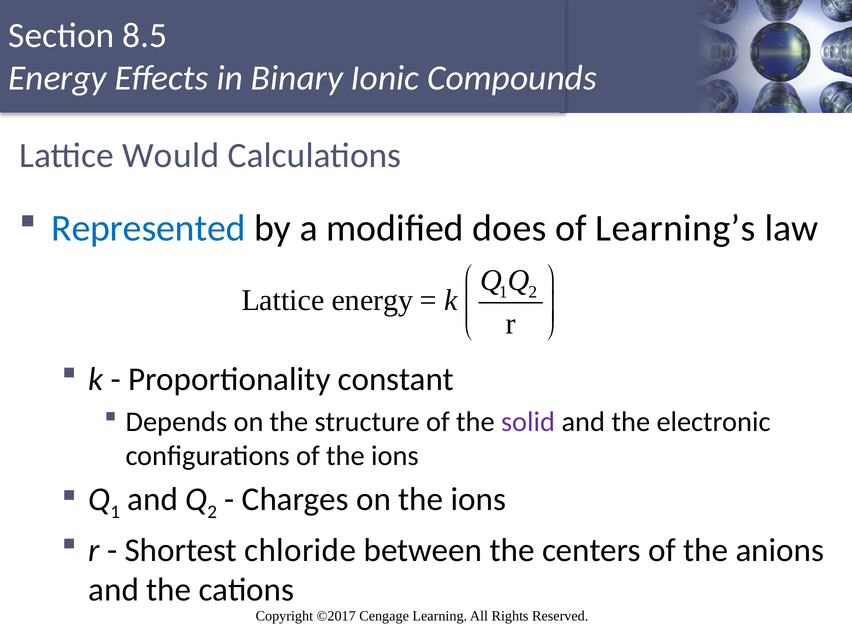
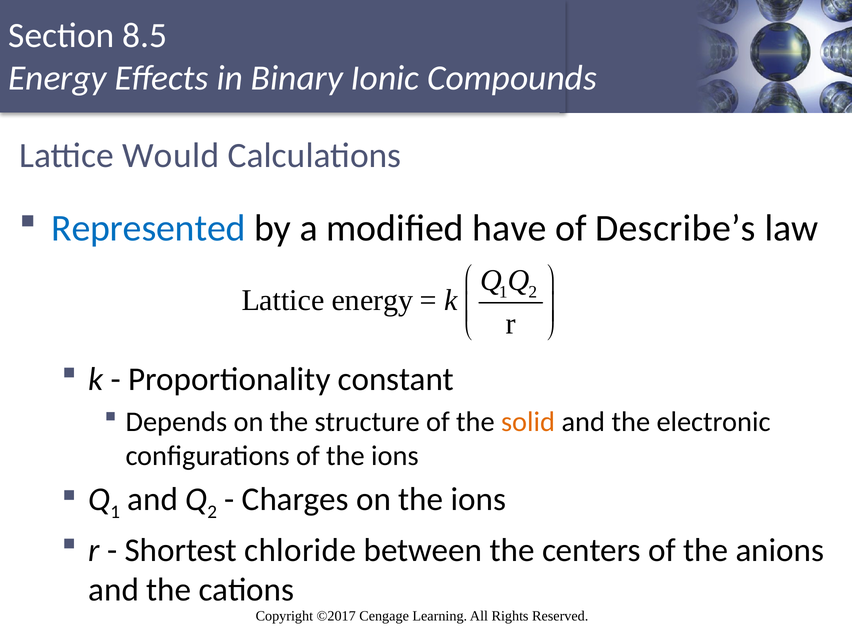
does: does -> have
Learning’s: Learning’s -> Describe’s
solid colour: purple -> orange
